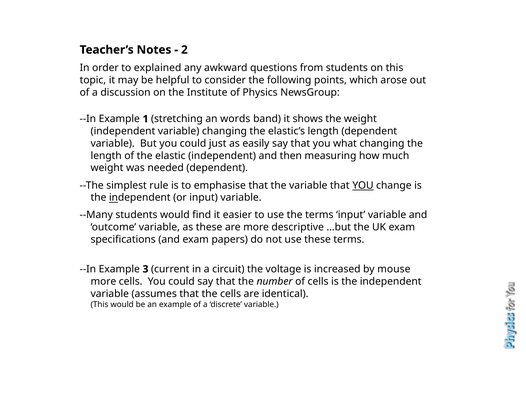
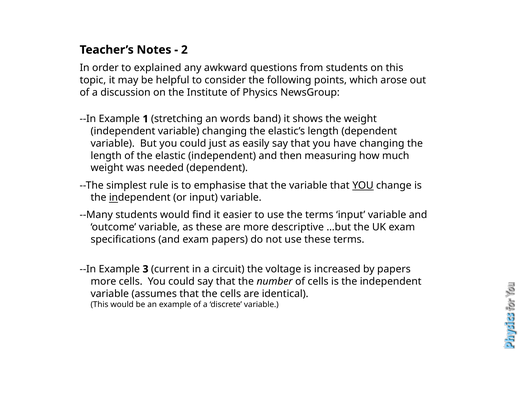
what: what -> have
by mouse: mouse -> papers
